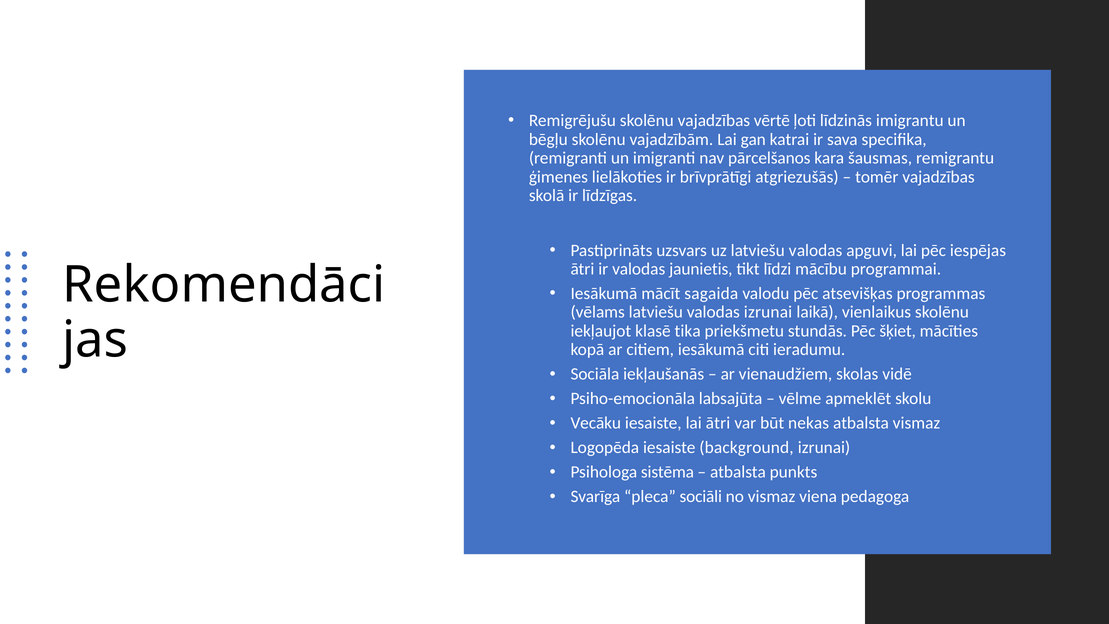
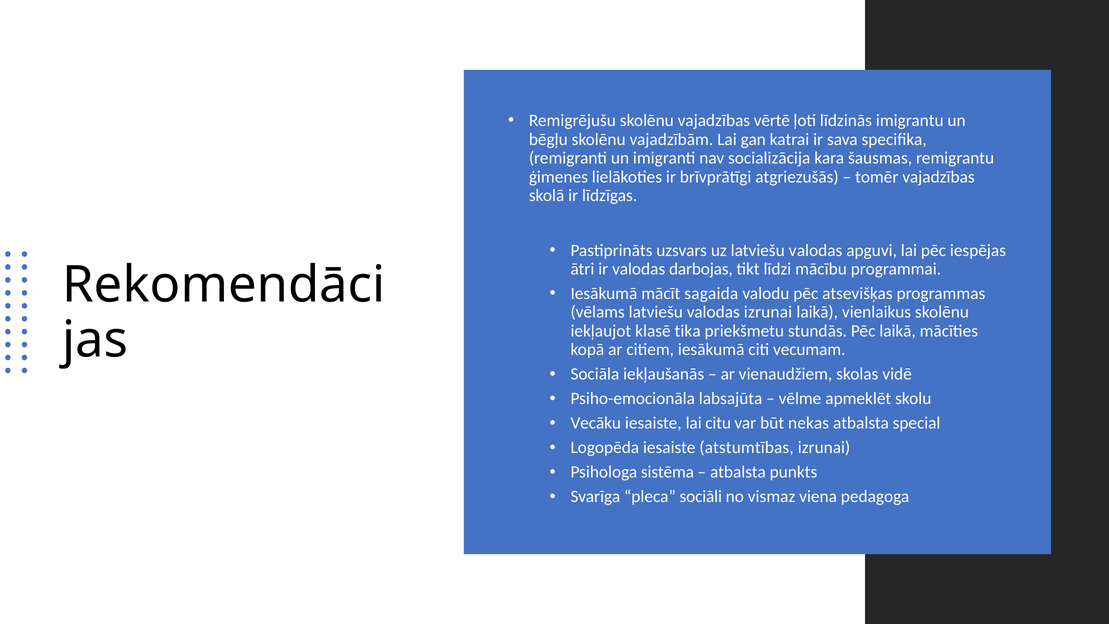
pārcelšanos: pārcelšanos -> socializācija
jaunietis: jaunietis -> darbojas
Pēc šķiet: šķiet -> laikā
ieradumu: ieradumu -> vecumam
lai ātri: ātri -> citu
atbalsta vismaz: vismaz -> special
background: background -> atstumtības
